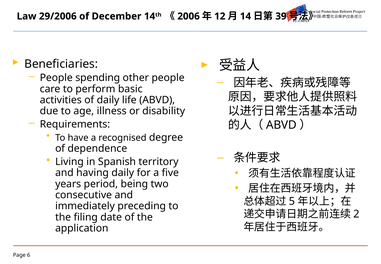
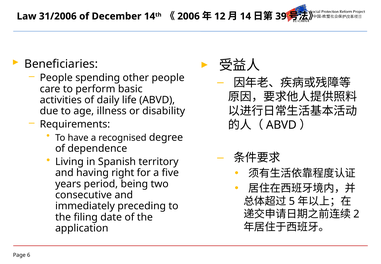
29/2006: 29/2006 -> 31/2006
having daily: daily -> right
